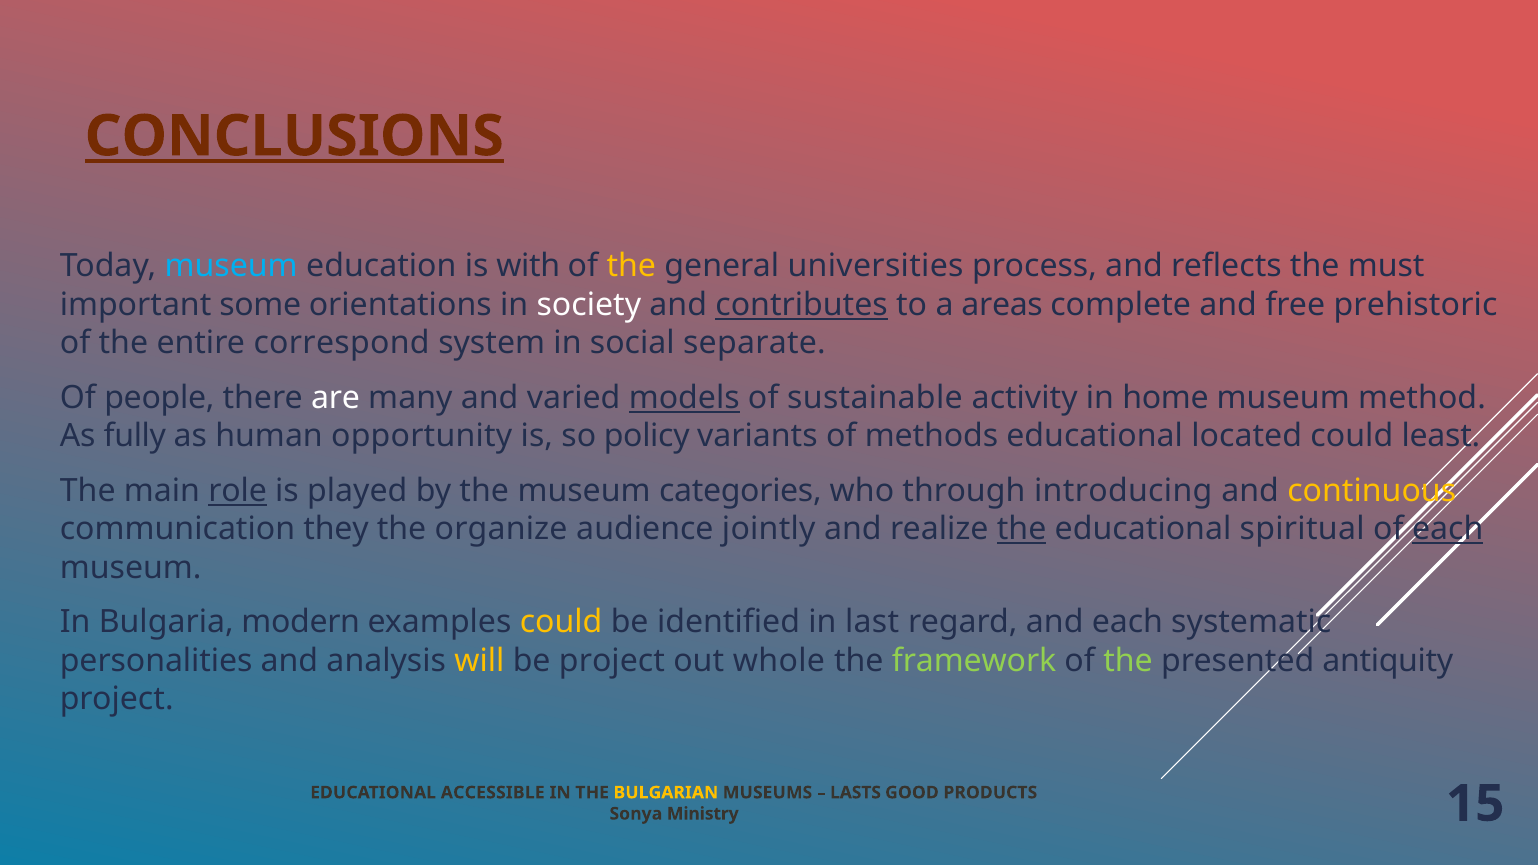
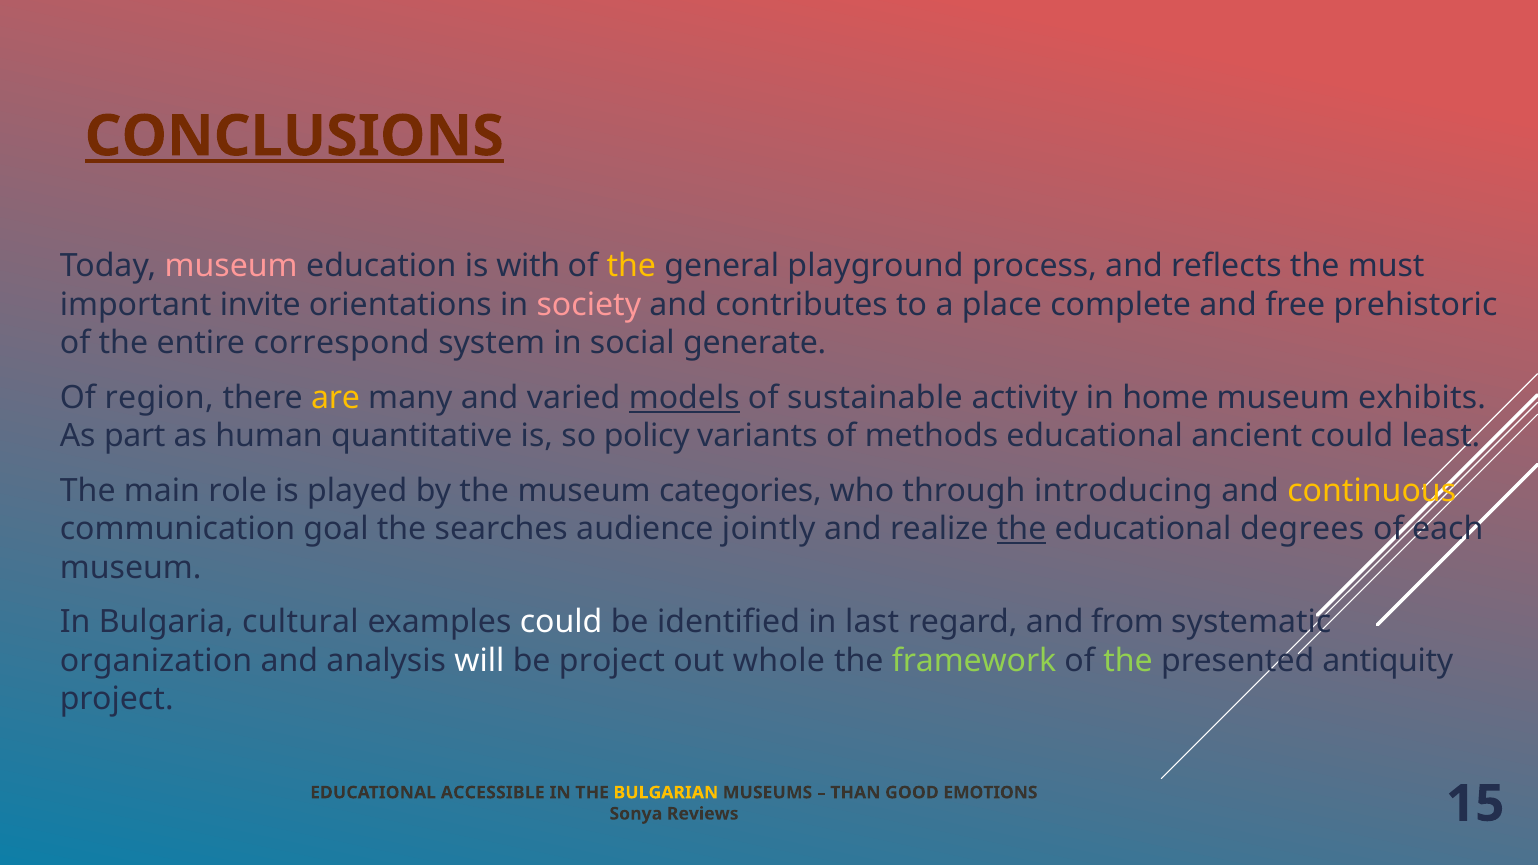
museum at (231, 266) colour: light blue -> pink
universities: universities -> playground
some: some -> invite
society colour: white -> pink
contributes underline: present -> none
areas: areas -> place
separate: separate -> generate
people: people -> region
are colour: white -> yellow
method: method -> exhibits
fully: fully -> part
opportunity: opportunity -> quantitative
located: located -> ancient
role underline: present -> none
they: they -> goal
organize: organize -> searches
spiritual: spiritual -> degrees
each at (1448, 529) underline: present -> none
modern: modern -> cultural
could at (561, 622) colour: yellow -> white
and each: each -> from
personalities: personalities -> organization
will colour: yellow -> white
LASTS: LASTS -> THAN
PRODUCTS: PRODUCTS -> EMOTIONS
Ministry: Ministry -> Reviews
